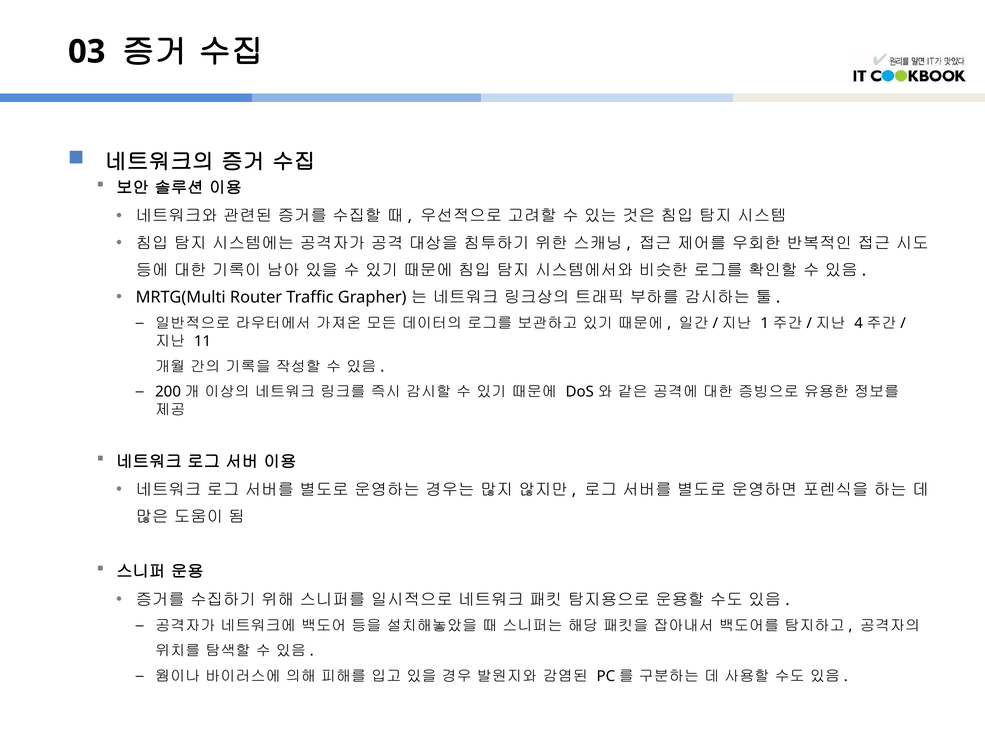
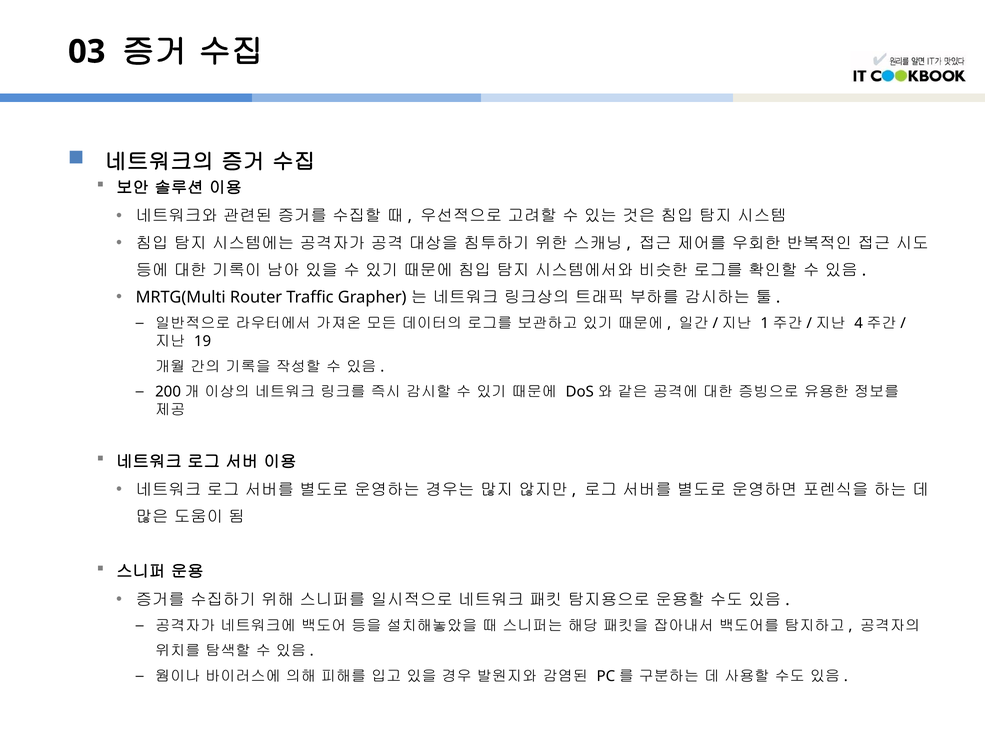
11: 11 -> 19
